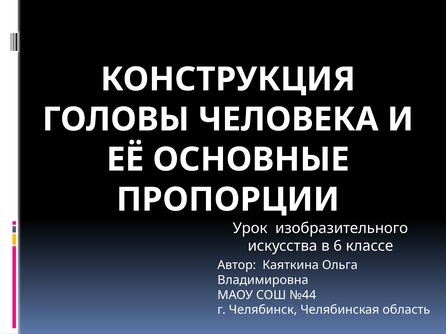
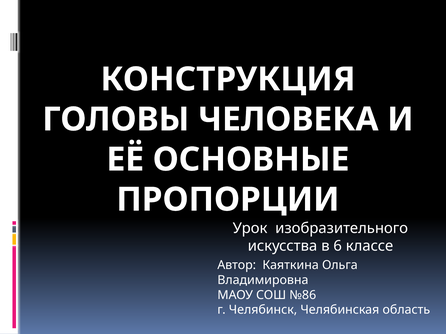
№44: №44 -> №86
